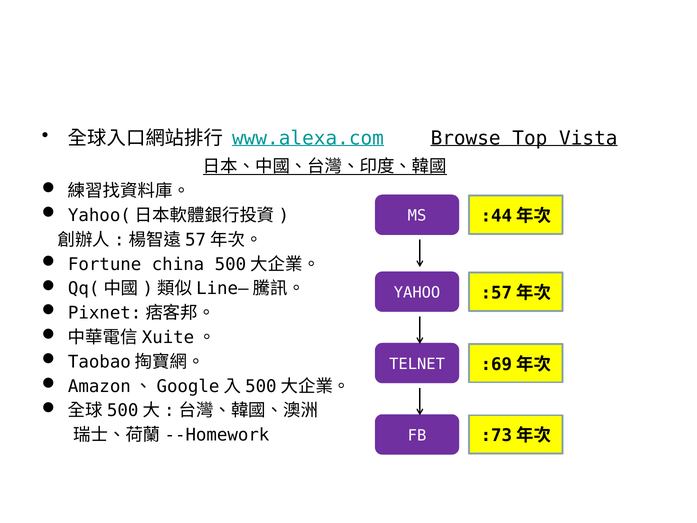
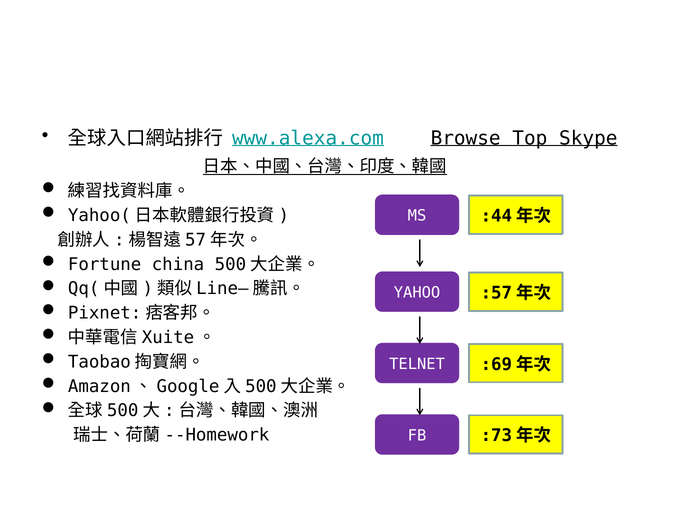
Vista: Vista -> Skype
